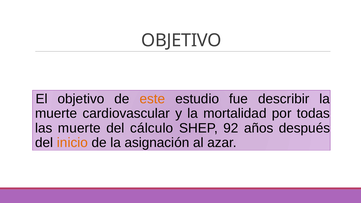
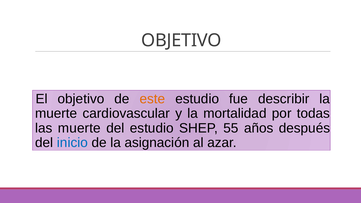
del cálculo: cálculo -> estudio
92: 92 -> 55
inicio colour: orange -> blue
